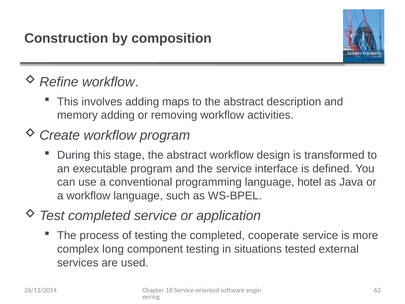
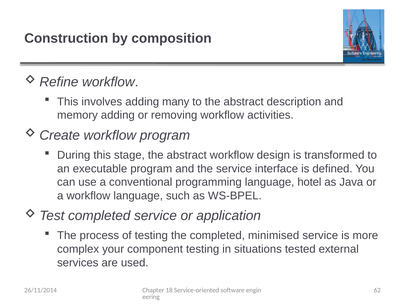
maps: maps -> many
cooperate: cooperate -> minimised
long: long -> your
